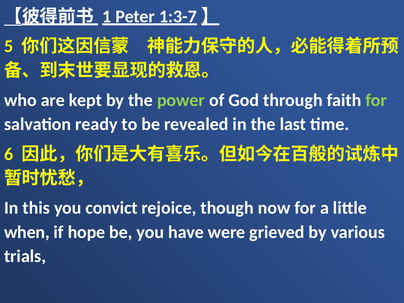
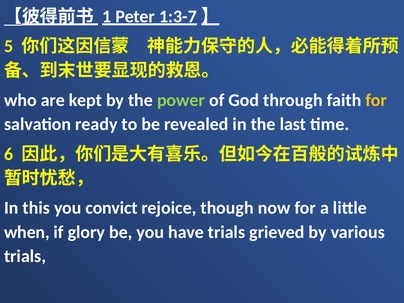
for at (376, 100) colour: light green -> yellow
hope: hope -> glory
have were: were -> trials
